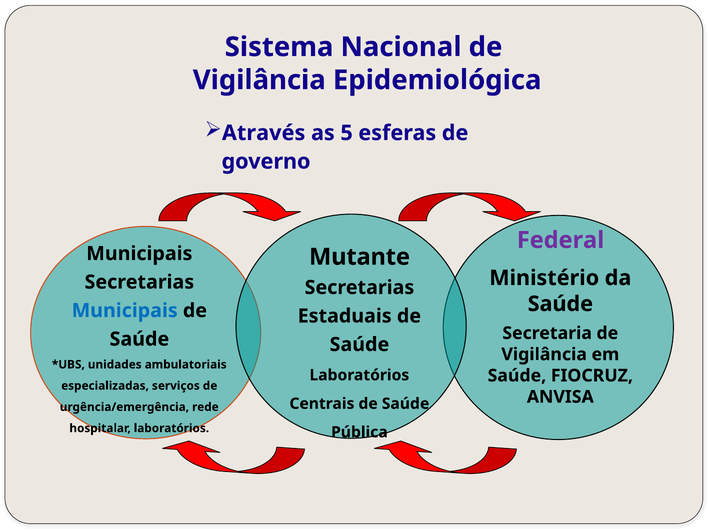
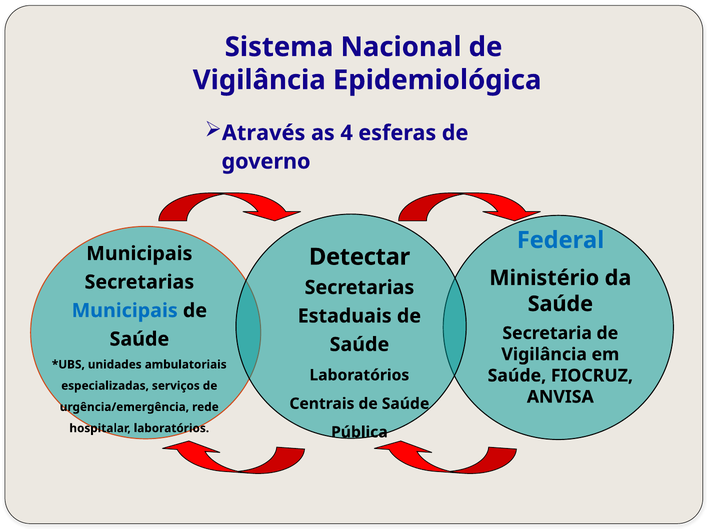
5: 5 -> 4
Federal colour: purple -> blue
Mutante: Mutante -> Detectar
